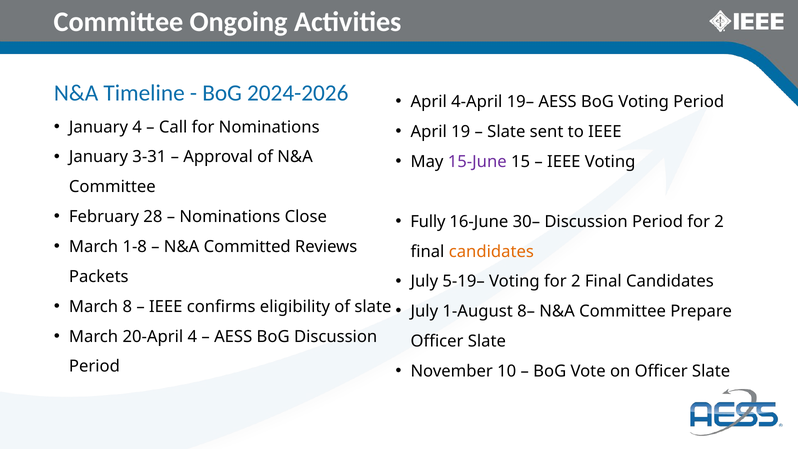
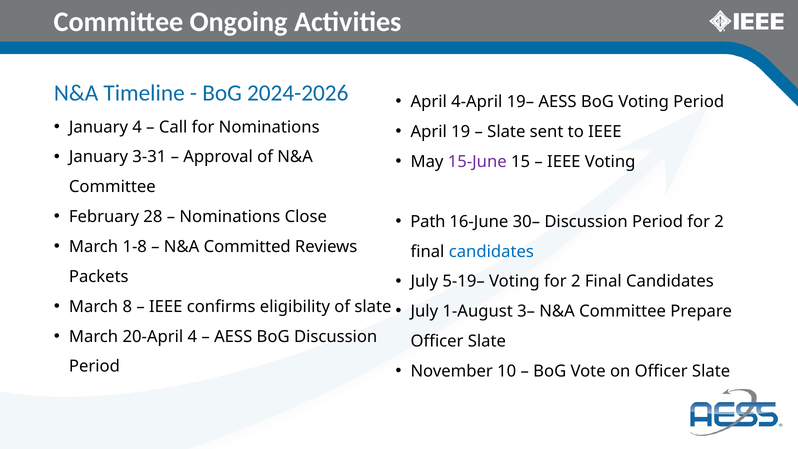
Fully: Fully -> Path
candidates at (491, 251) colour: orange -> blue
8–: 8– -> 3–
